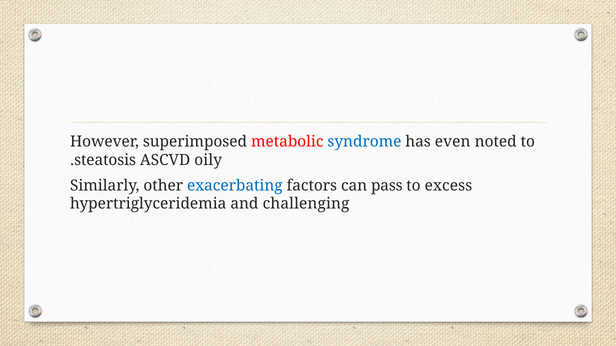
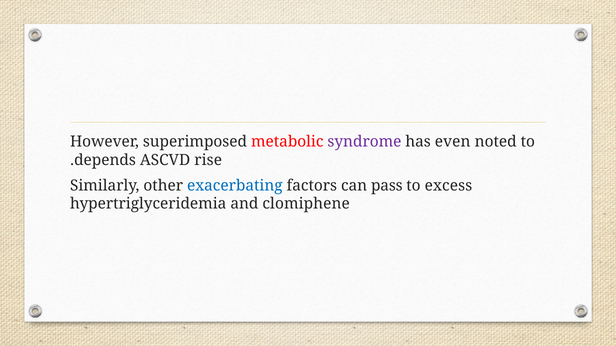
syndrome colour: blue -> purple
steatosis: steatosis -> depends
oily: oily -> rise
challenging: challenging -> clomiphene
